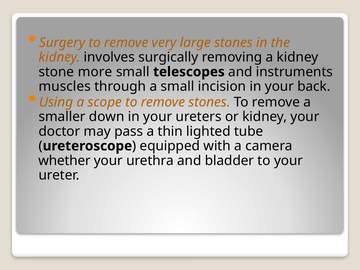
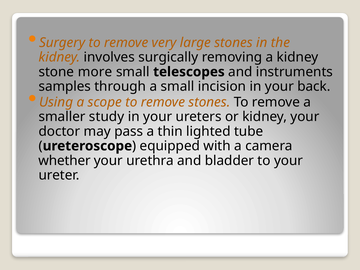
muscles: muscles -> samples
down: down -> study
